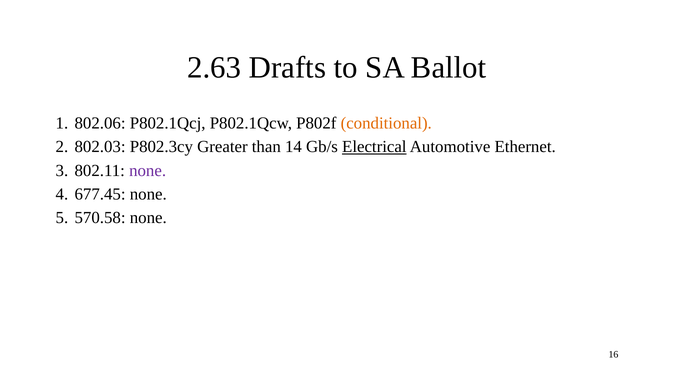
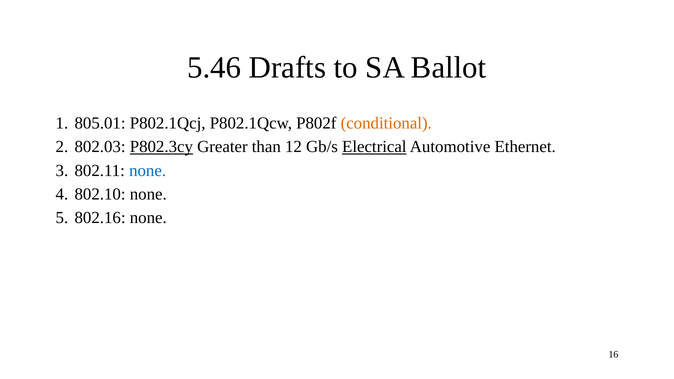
2.63: 2.63 -> 5.46
802.06: 802.06 -> 805.01
P802.3cy underline: none -> present
14: 14 -> 12
none at (148, 171) colour: purple -> blue
677.45: 677.45 -> 802.10
570.58: 570.58 -> 802.16
